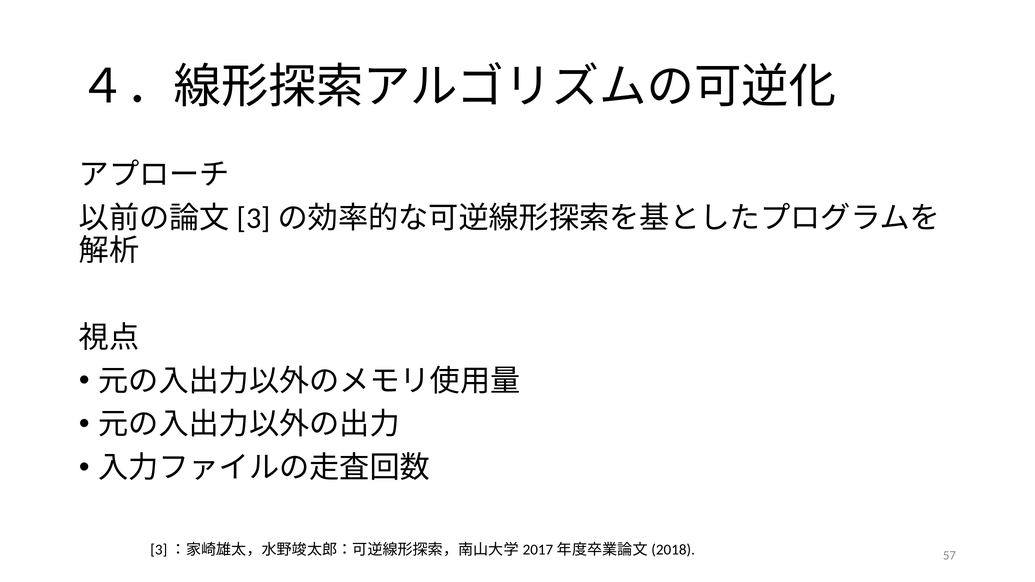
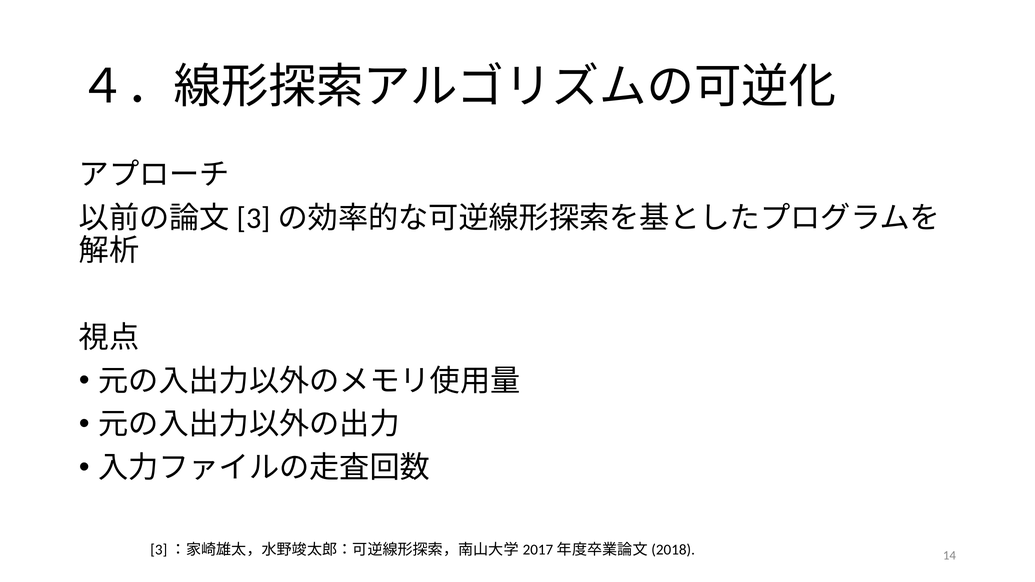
57: 57 -> 14
